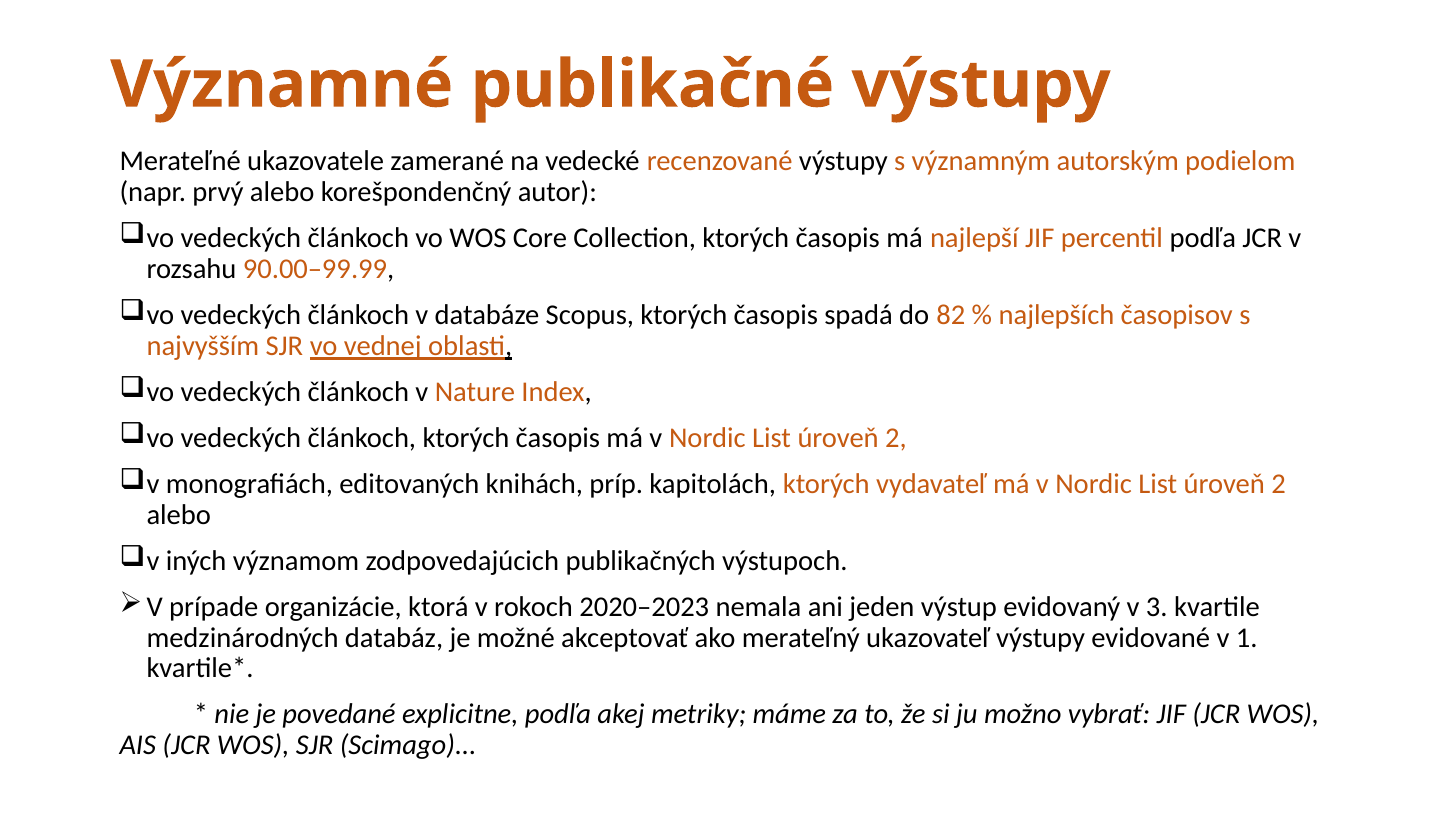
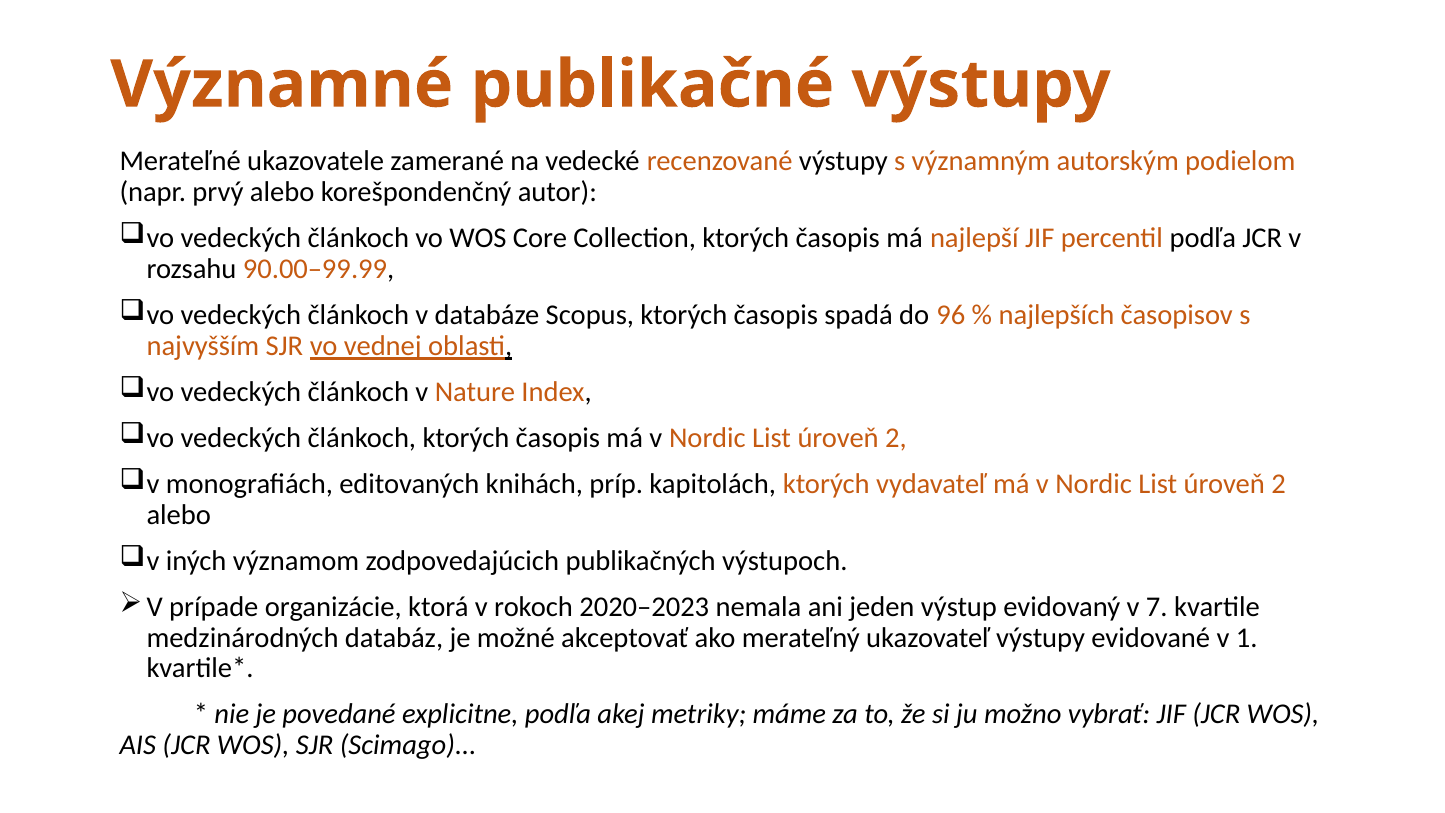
82: 82 -> 96
3: 3 -> 7
